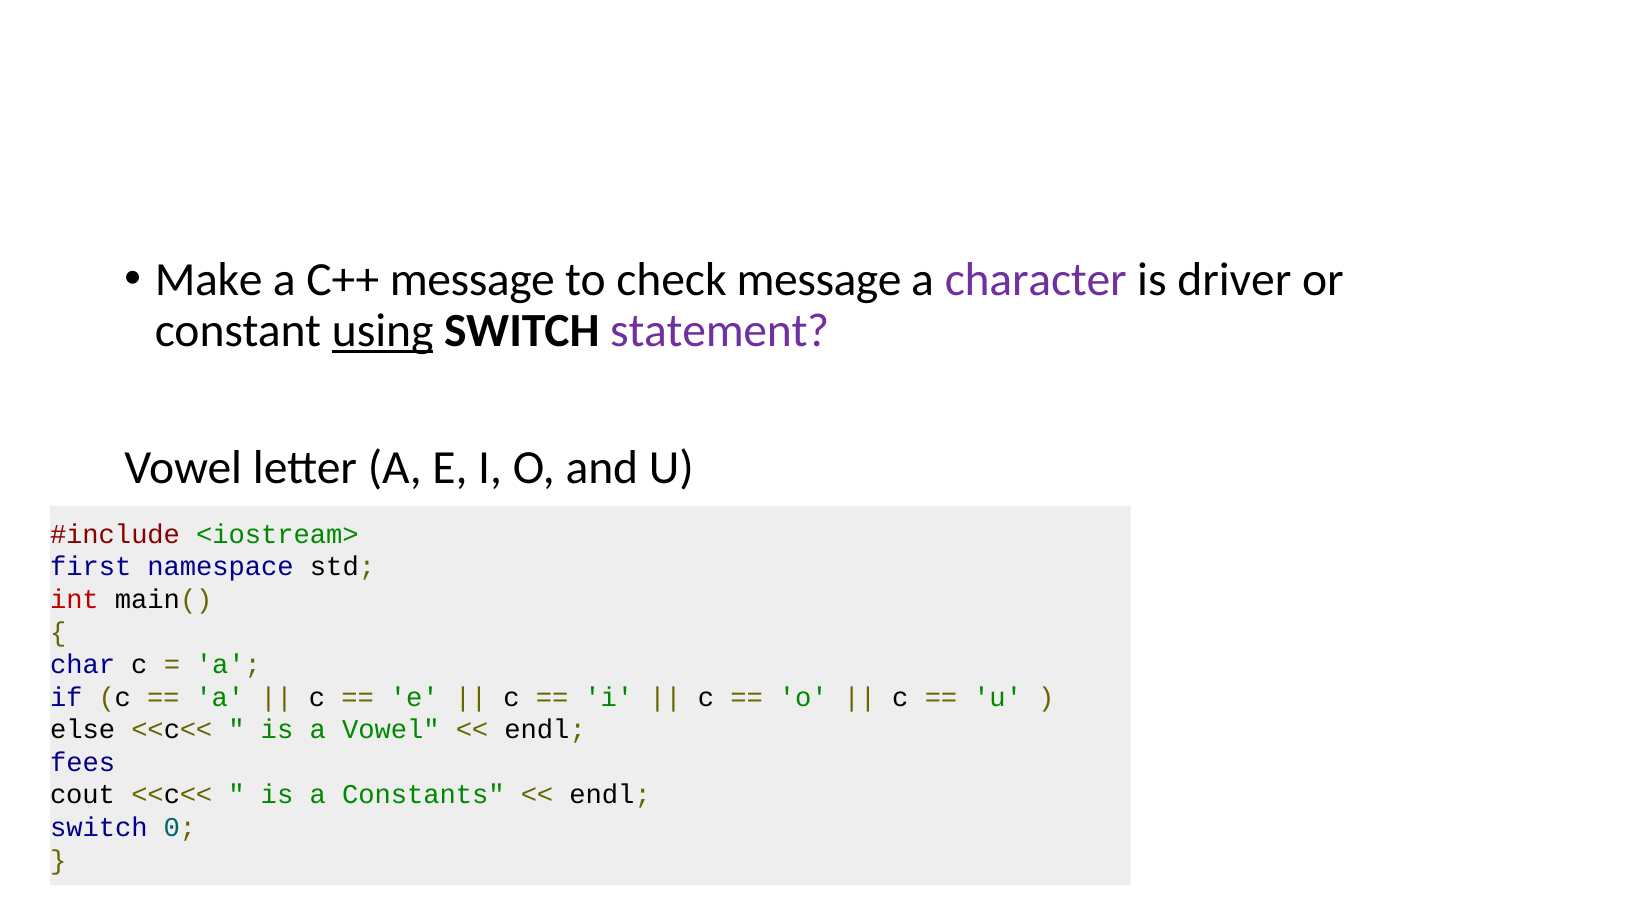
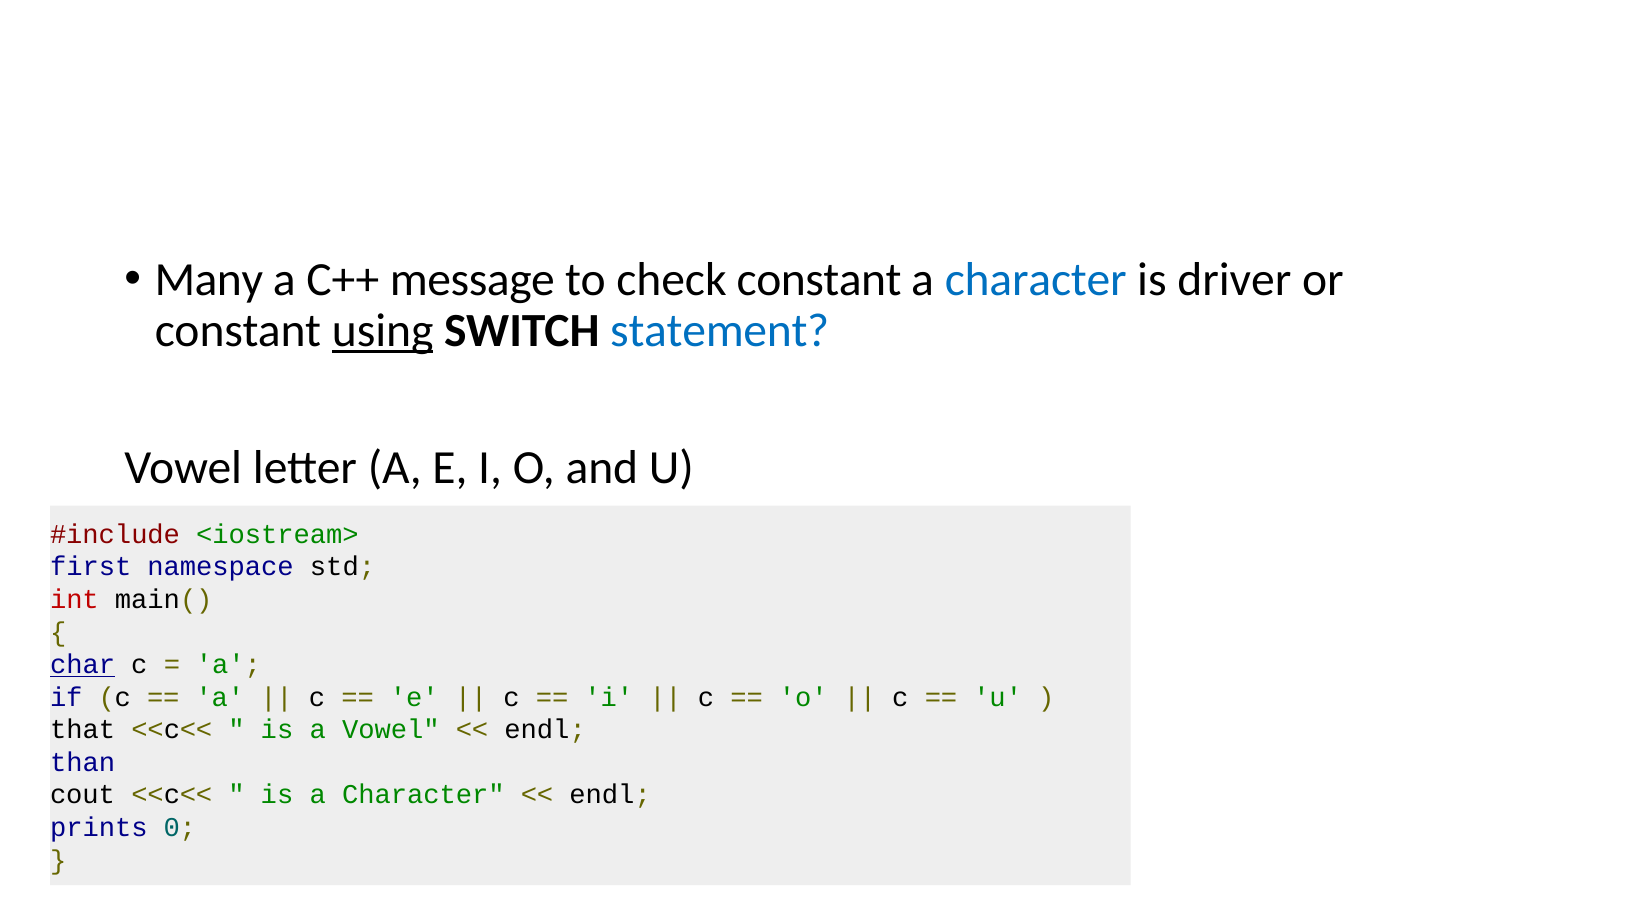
Make: Make -> Many
check message: message -> constant
character at (1036, 280) colour: purple -> blue
statement colour: purple -> blue
char underline: none -> present
else: else -> that
fees: fees -> than
is a Constants: Constants -> Character
switch at (99, 828): switch -> prints
